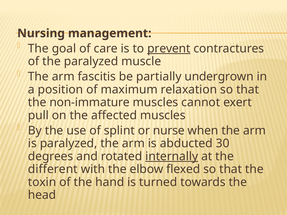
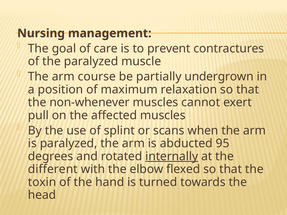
prevent underline: present -> none
fascitis: fascitis -> course
non-immature: non-immature -> non-whenever
nurse: nurse -> scans
30: 30 -> 95
